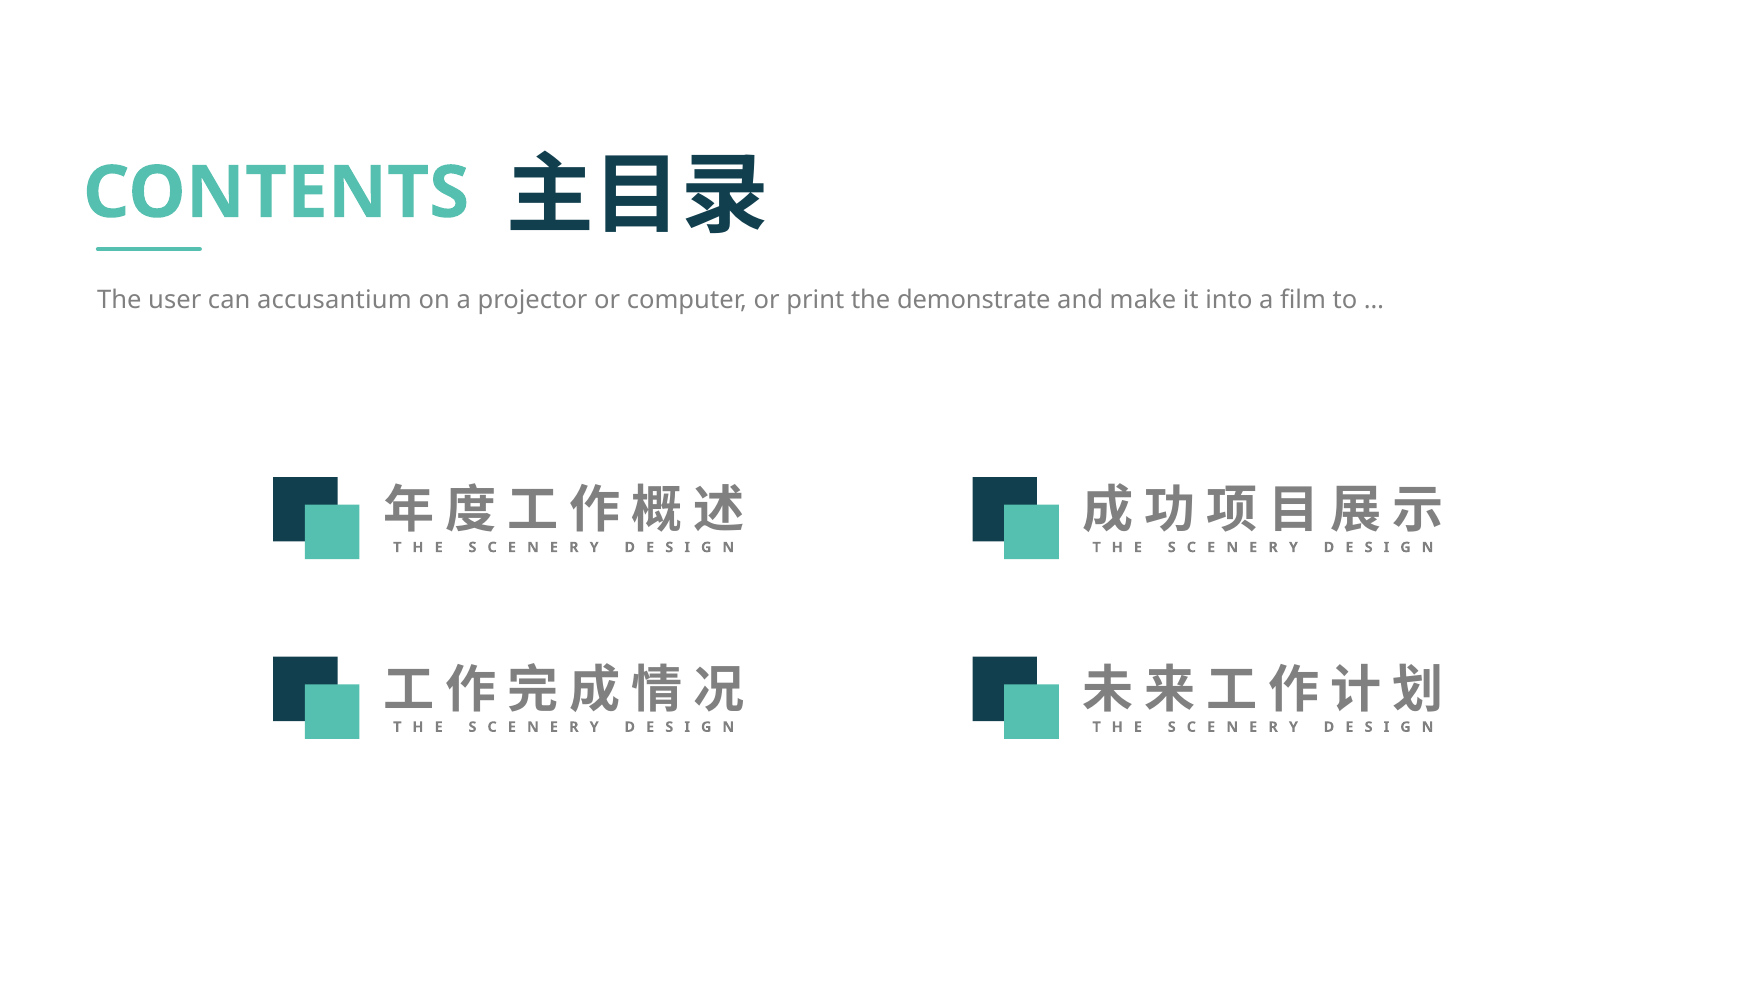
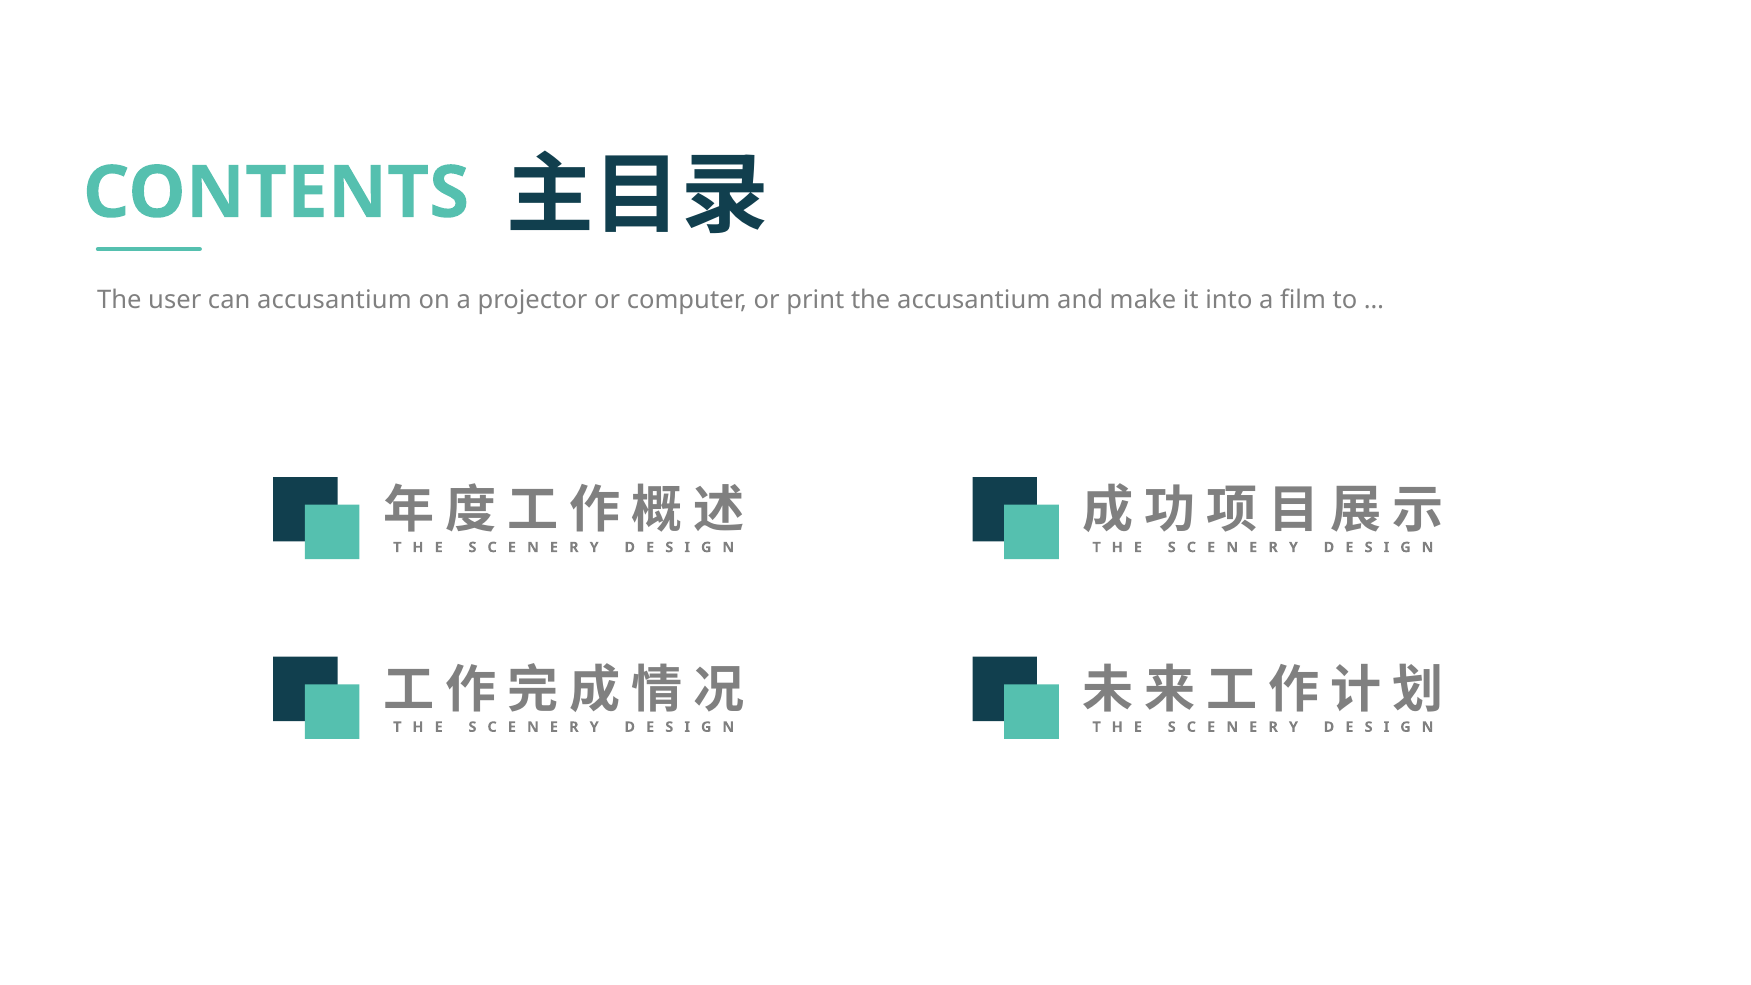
the demonstrate: demonstrate -> accusantium
